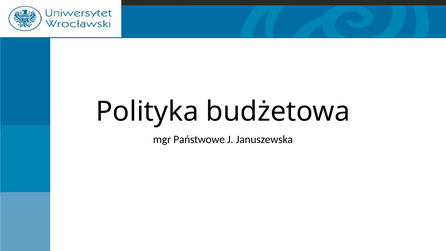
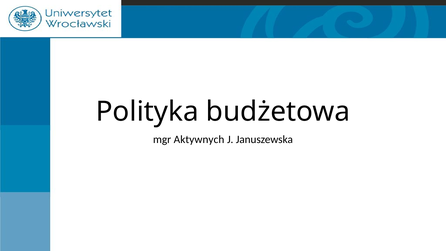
Państwowe: Państwowe -> Aktywnych
